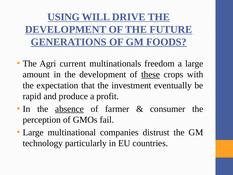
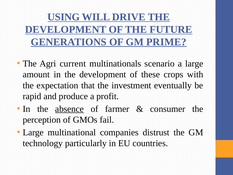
FOODS: FOODS -> PRIME
freedom: freedom -> scenario
these underline: present -> none
